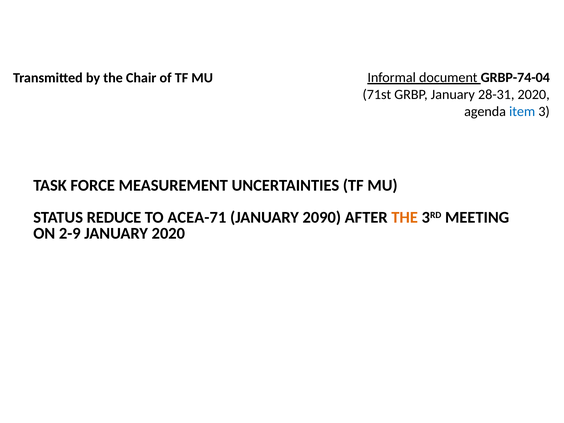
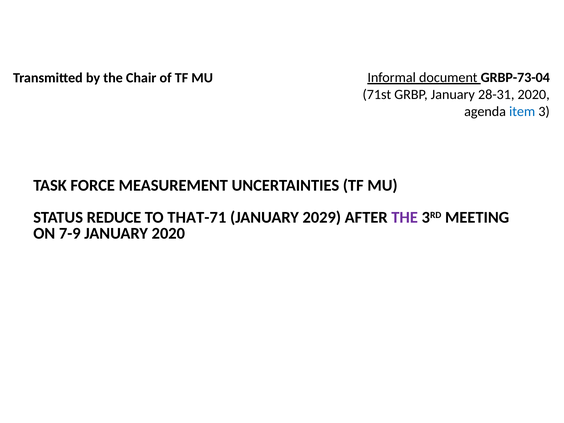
GRBP-74-04: GRBP-74-04 -> GRBP-73-04
ACEA-71: ACEA-71 -> THAT-71
2090: 2090 -> 2029
THE at (405, 217) colour: orange -> purple
2-9: 2-9 -> 7-9
